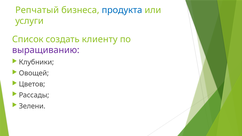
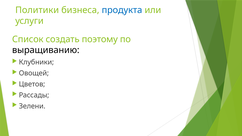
Репчатый: Репчатый -> Политики
клиенту: клиенту -> поэтому
выращиванию colour: purple -> black
